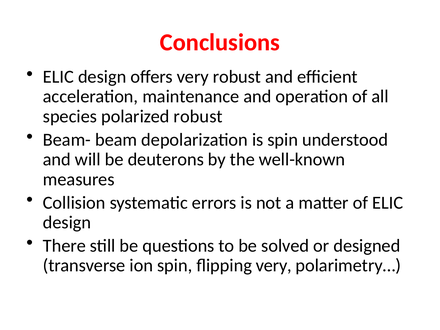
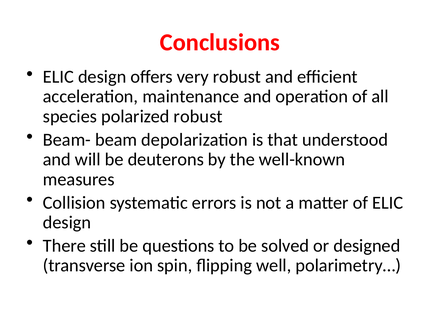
is spin: spin -> that
flipping very: very -> well
